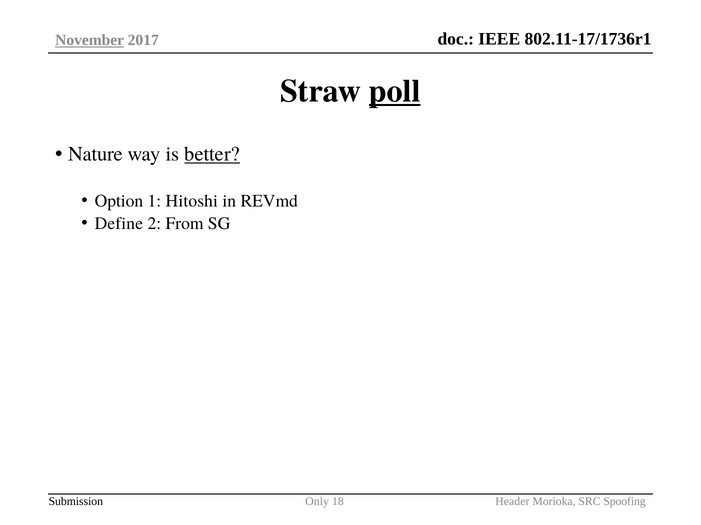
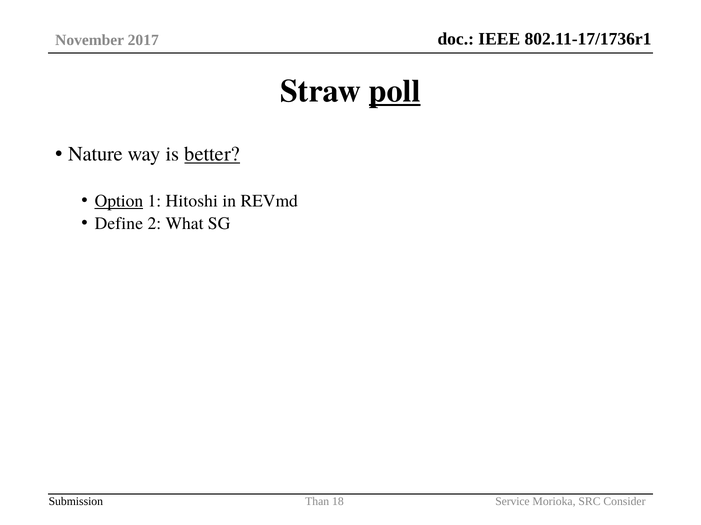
November underline: present -> none
Option underline: none -> present
From: From -> What
Header: Header -> Service
Spoofing: Spoofing -> Consider
Only: Only -> Than
